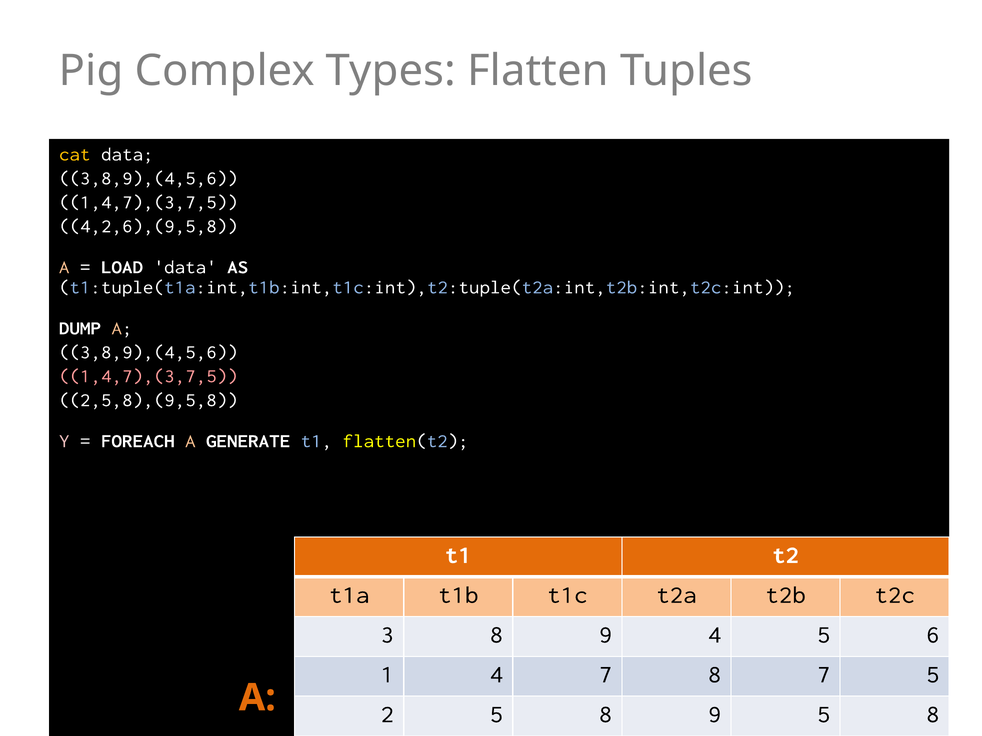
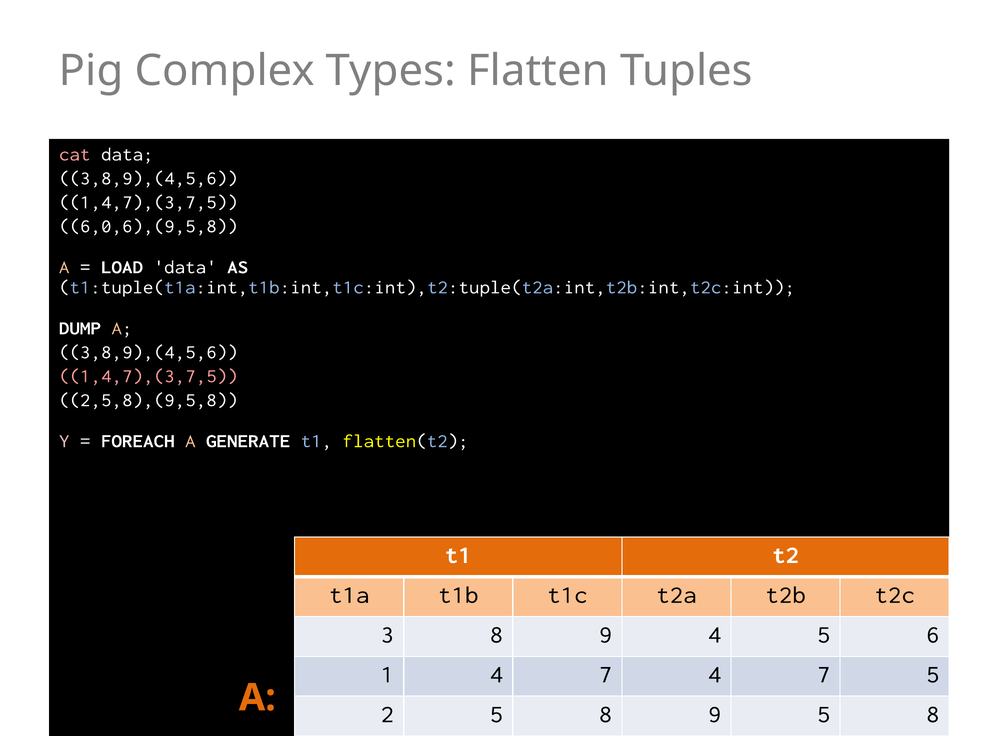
cat colour: yellow -> pink
4,2,6),(9,5,8: 4,2,6),(9,5,8 -> 6,0,6),(9,5,8
7 8: 8 -> 4
